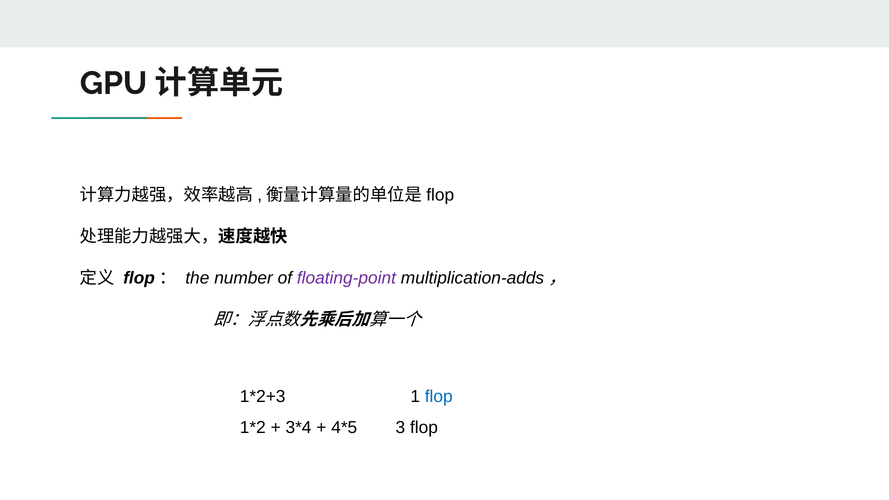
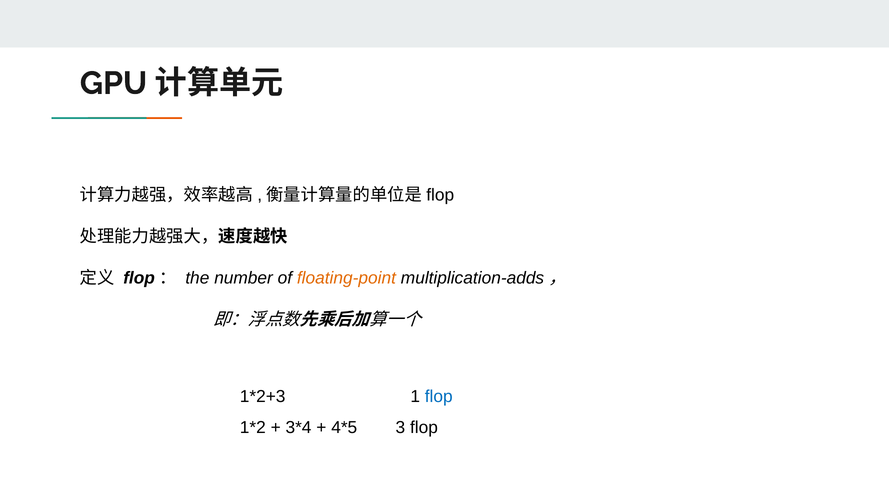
floating-point colour: purple -> orange
